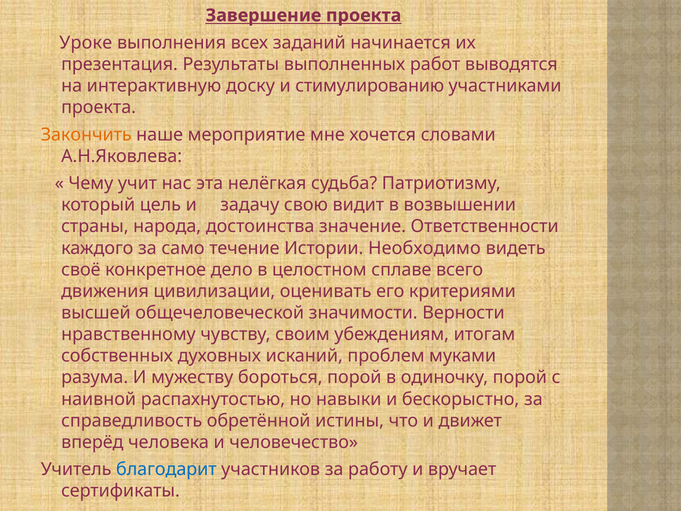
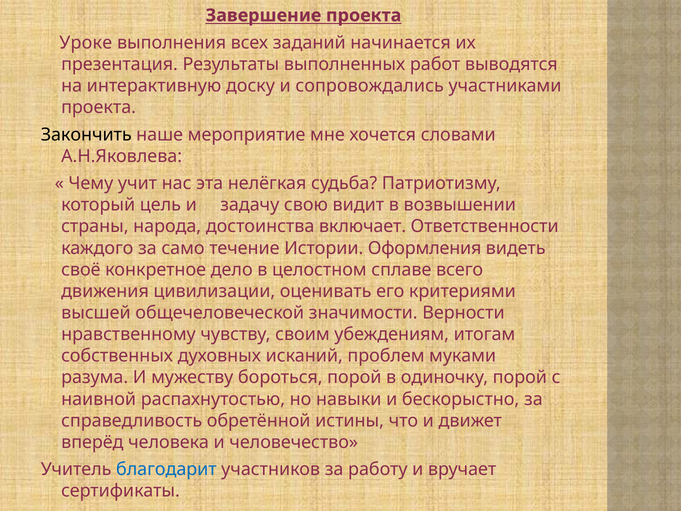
стимулированию: стимулированию -> сопровождались
Закончить colour: orange -> black
значение: значение -> включает
Необходимо: Необходимо -> Оформления
